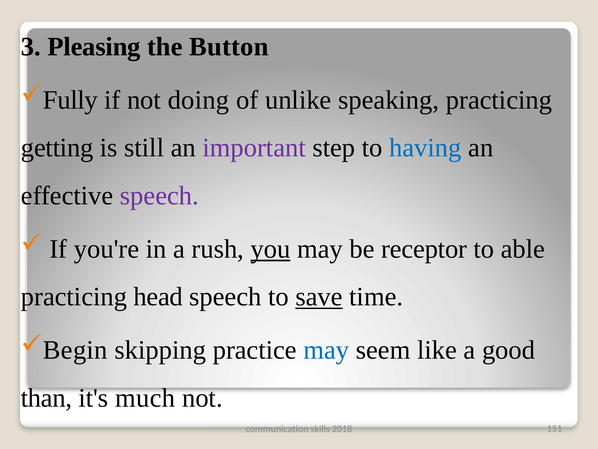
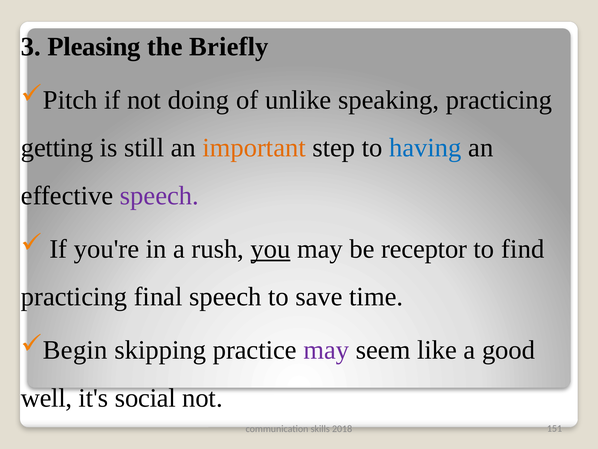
Button: Button -> Briefly
Fully: Fully -> Pitch
important colour: purple -> orange
able: able -> find
head: head -> final
save underline: present -> none
may at (326, 350) colour: blue -> purple
than: than -> well
much: much -> social
